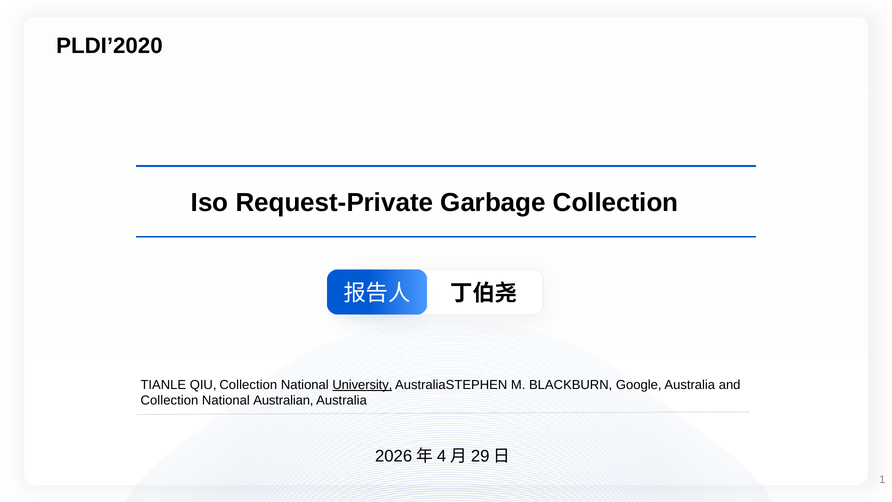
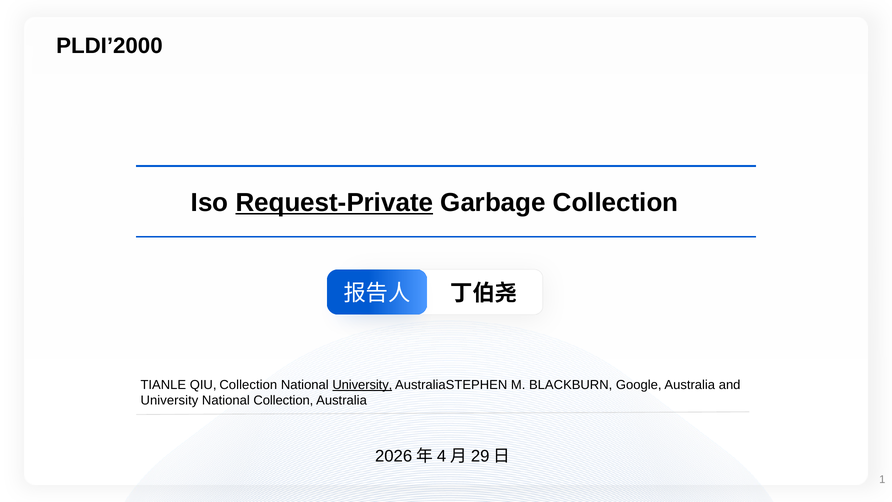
PLDI’2020: PLDI’2020 -> PLDI’2000
Request-Private underline: none -> present
Collection at (169, 400): Collection -> University
National Australian: Australian -> Collection
